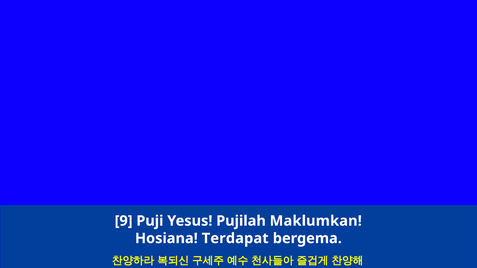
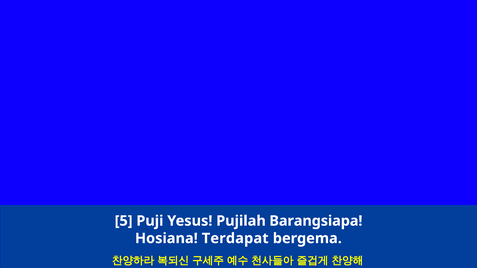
9: 9 -> 5
Maklumkan: Maklumkan -> Barangsiapa
